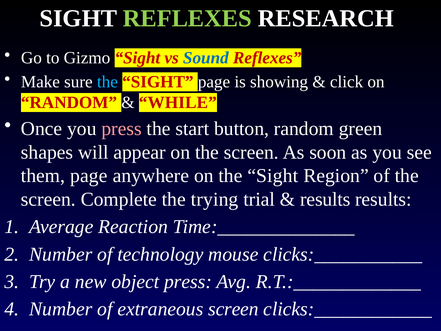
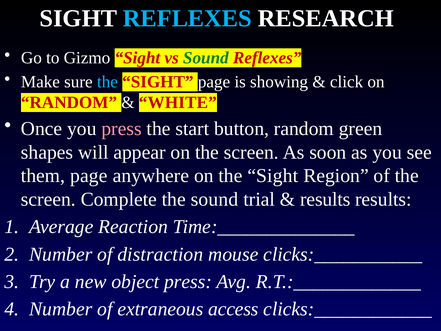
REFLEXES at (187, 18) colour: light green -> light blue
Sound at (206, 58) colour: blue -> green
WHILE: WHILE -> WHITE
the trying: trying -> sound
technology: technology -> distraction
extraneous screen: screen -> access
